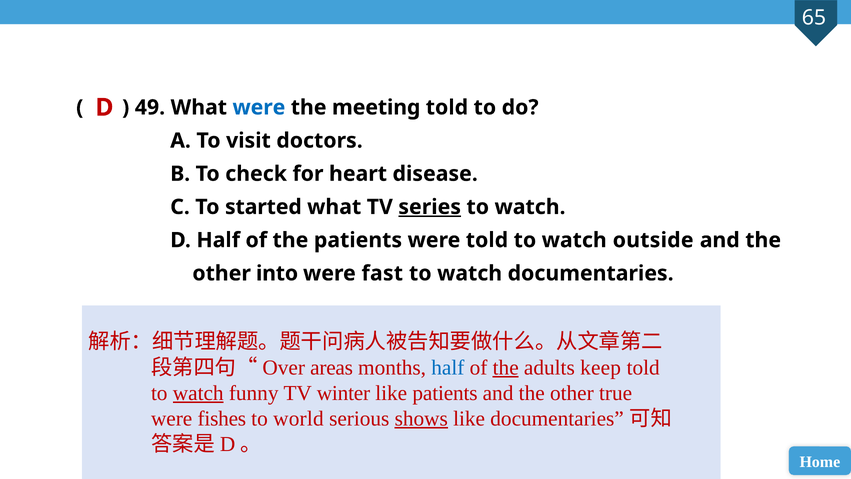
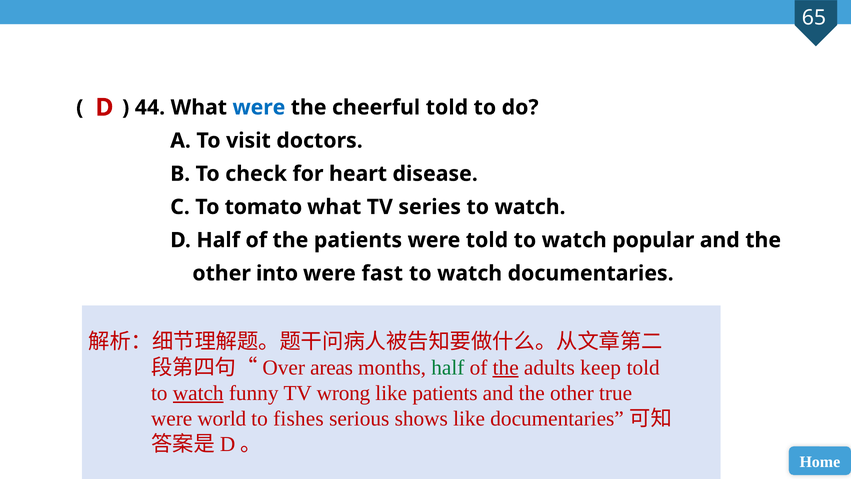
49: 49 -> 44
meeting: meeting -> cheerful
started: started -> tomato
series underline: present -> none
outside: outside -> popular
half at (448, 367) colour: blue -> green
winter: winter -> wrong
fishes: fishes -> world
world: world -> fishes
shows underline: present -> none
